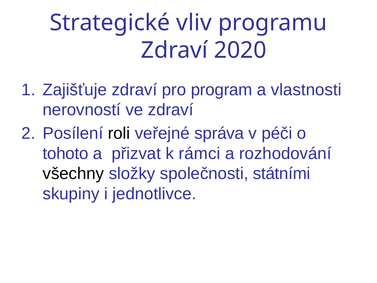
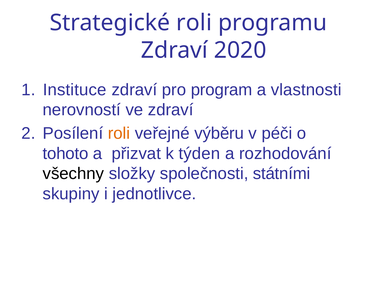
Strategické vliv: vliv -> roli
Zajišťuje: Zajišťuje -> Instituce
roli at (119, 133) colour: black -> orange
správa: správa -> výběru
rámci: rámci -> týden
